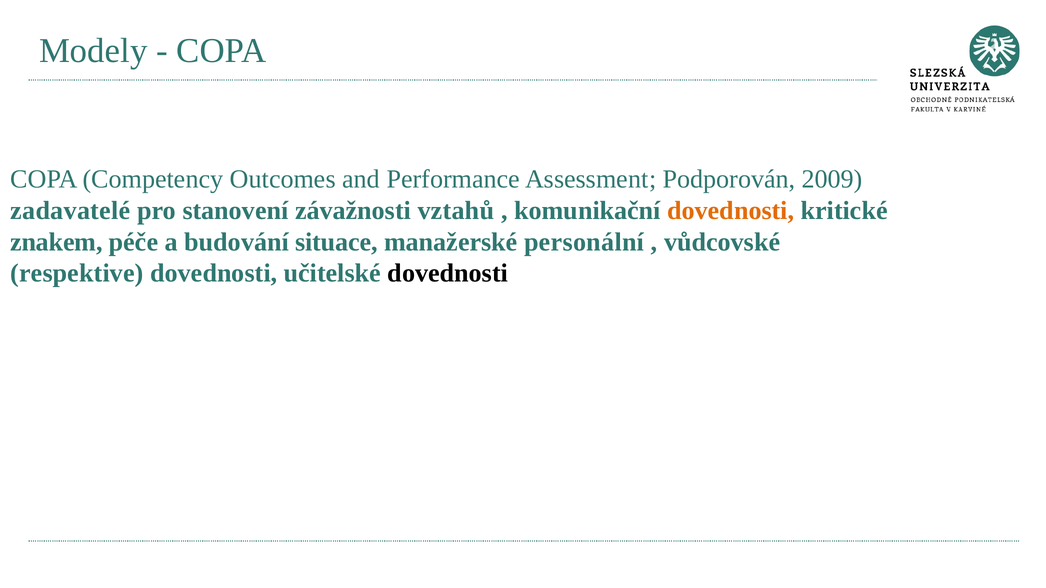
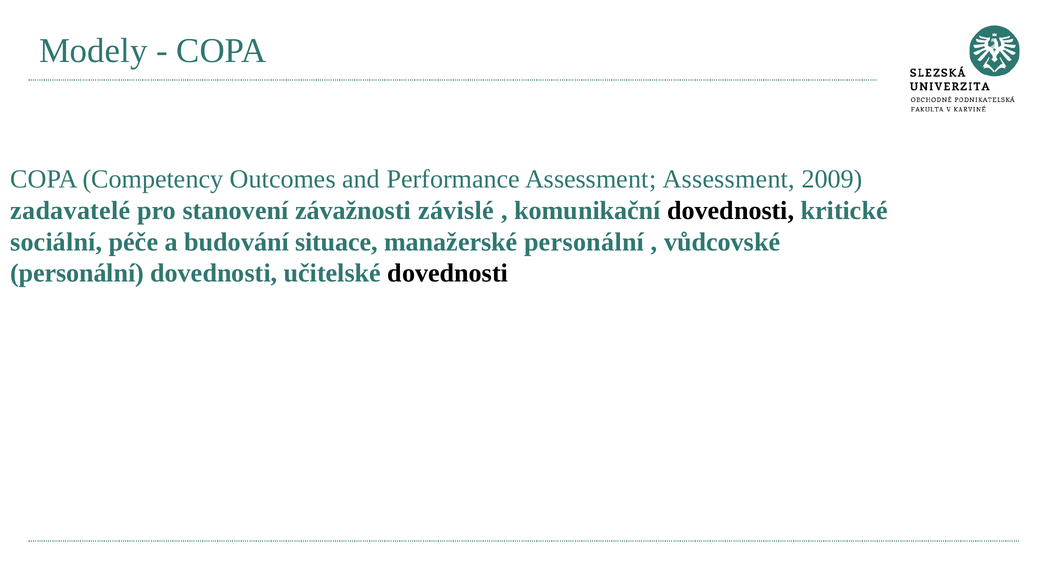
Assessment Podporován: Podporován -> Assessment
vztahů: vztahů -> závislé
dovednosti at (731, 211) colour: orange -> black
znakem: znakem -> sociální
respektive at (77, 274): respektive -> personální
